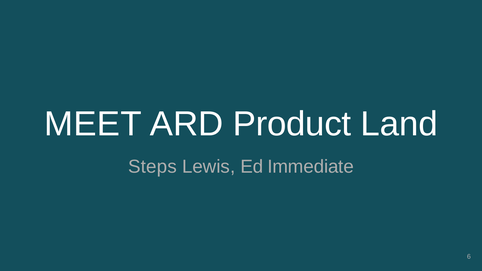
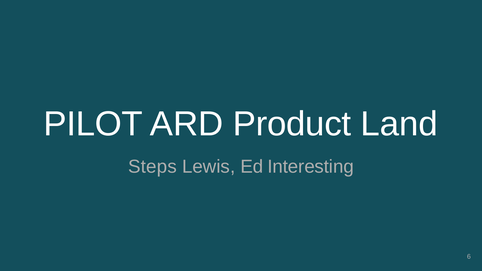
MEET: MEET -> PILOT
Immediate: Immediate -> Interesting
